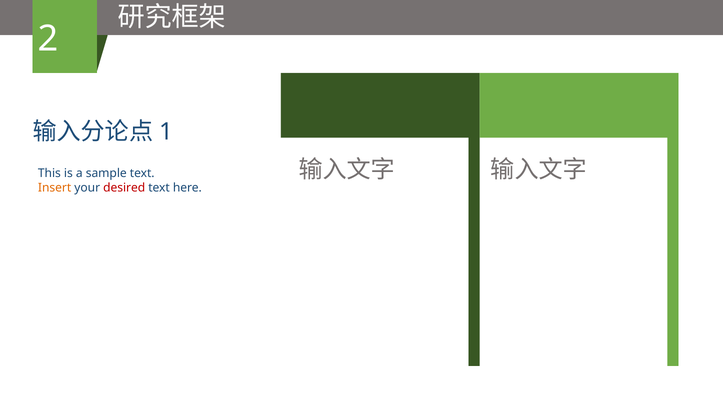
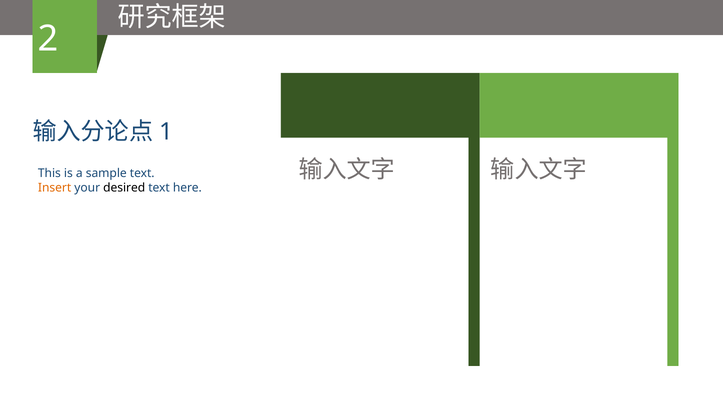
desired colour: red -> black
